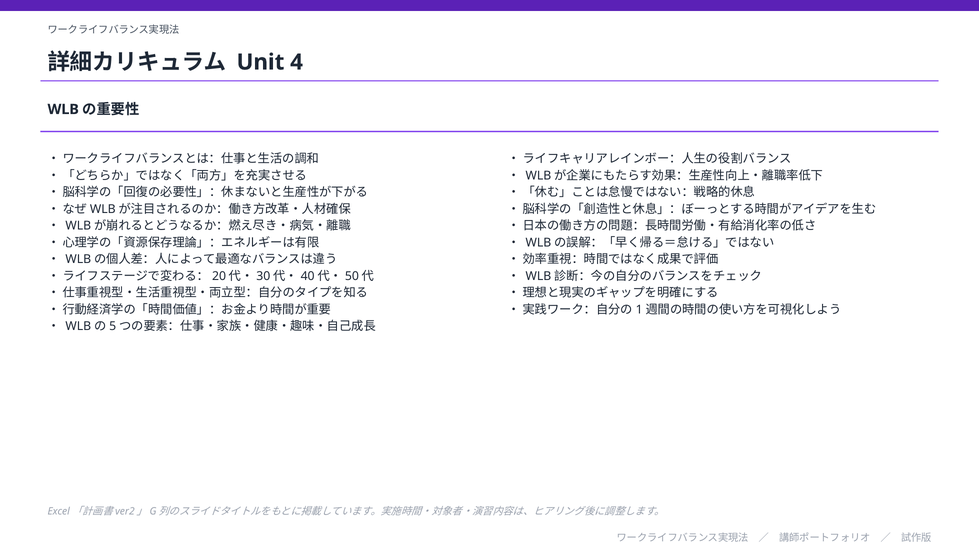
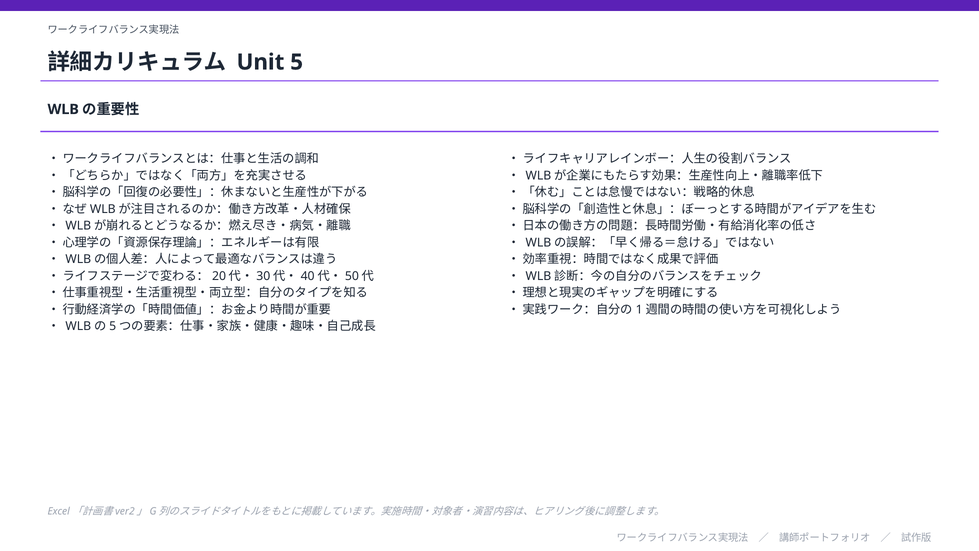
4: 4 -> 5
